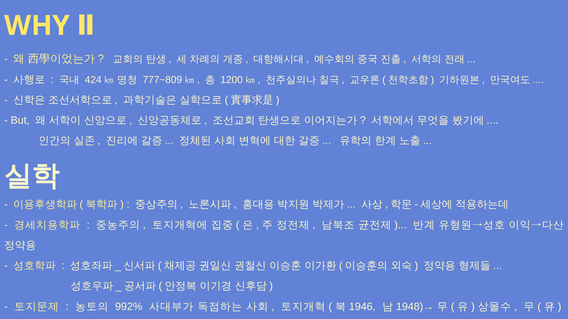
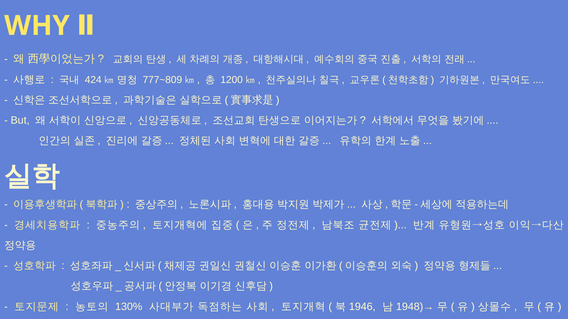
992%: 992% -> 130%
